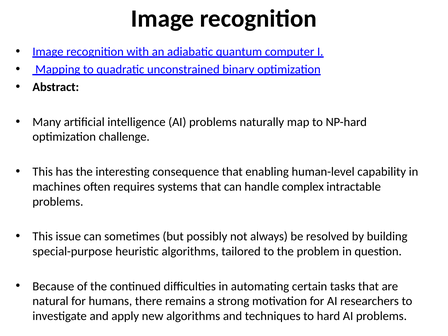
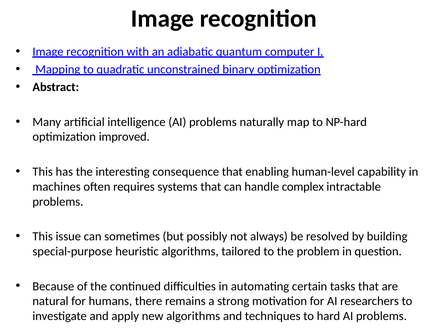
challenge: challenge -> improved
